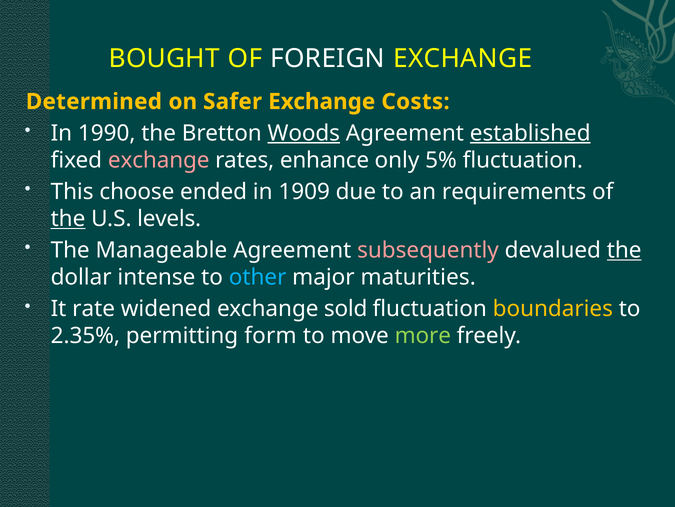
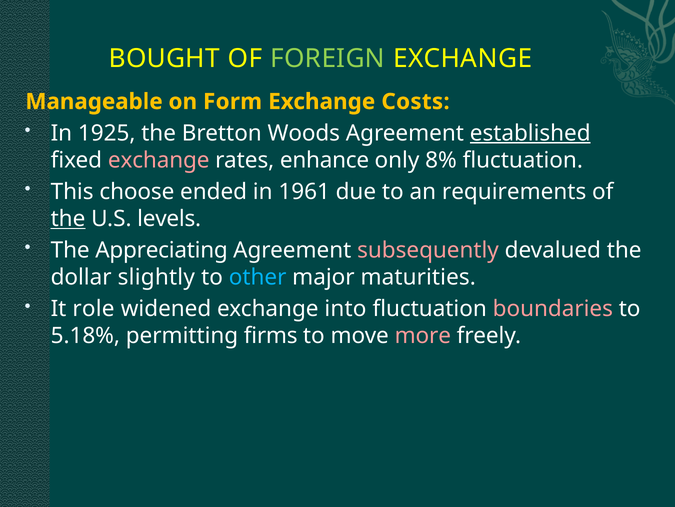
FOREIGN colour: white -> light green
Determined: Determined -> Manageable
Safer: Safer -> Form
1990: 1990 -> 1925
Woods underline: present -> none
5%: 5% -> 8%
1909: 1909 -> 1961
Manageable: Manageable -> Appreciating
the at (624, 250) underline: present -> none
intense: intense -> slightly
rate: rate -> role
sold: sold -> into
boundaries colour: yellow -> pink
2.35%: 2.35% -> 5.18%
form: form -> firms
more colour: light green -> pink
